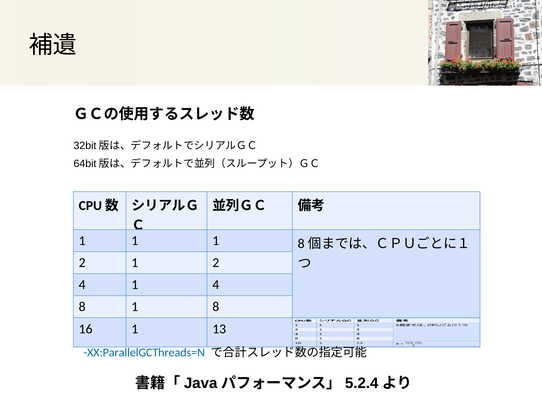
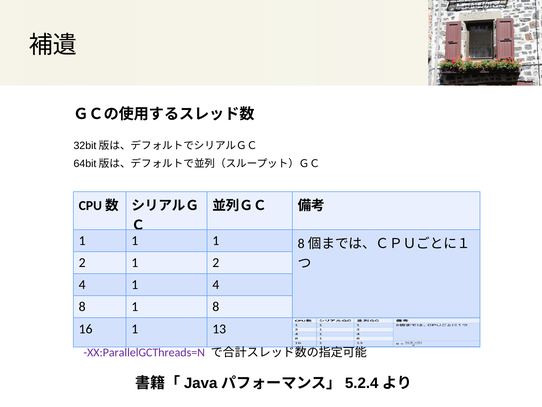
XX:ParallelGCThreads=N colour: blue -> purple
